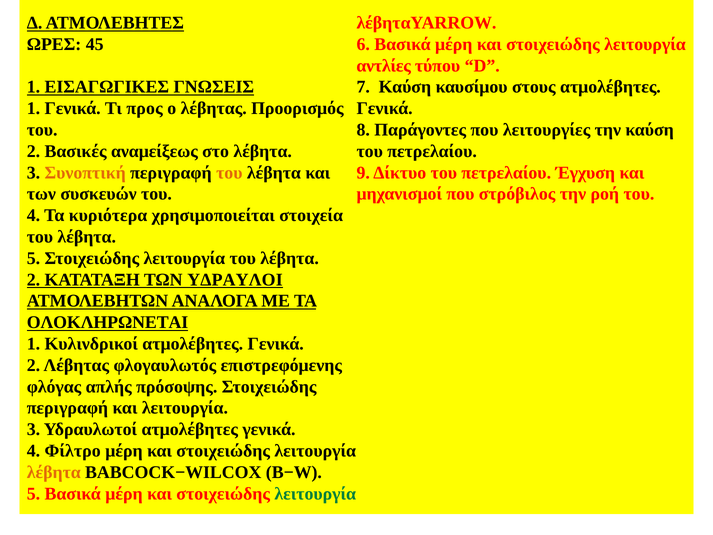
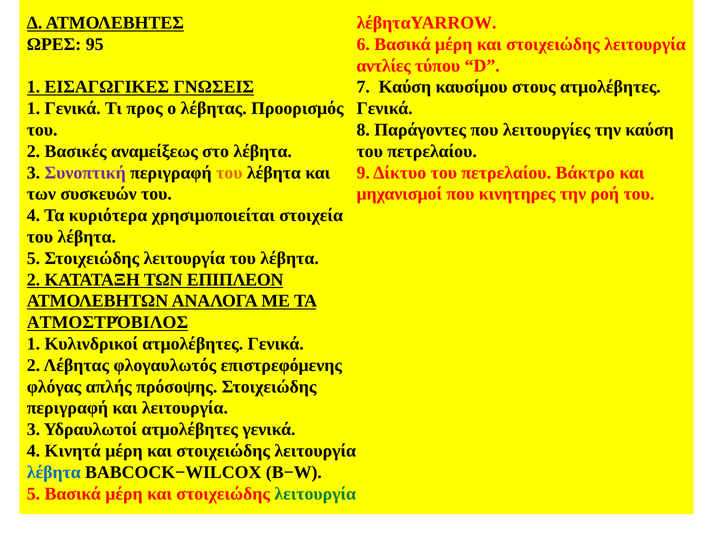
45: 45 -> 95
Συνοπτική colour: orange -> purple
Έγχυση: Έγχυση -> Βάκτρο
στρόβιλος: στρόβιλος -> κινητηρες
ΥΔΡΑΥΛΟΙ: ΥΔΡΑΥΛΟΙ -> ΕΠΙΠΛΕΟΝ
ΟΛΟΚΛΗΡΩΝΕΤΑΙ: ΟΛΟΚΛΗΡΩΝΕΤΑΙ -> ΑΤΜΟΣΤΡΌΒΙΛΟΣ
Φίλτρο: Φίλτρο -> Κινητά
λέβητα at (54, 472) colour: orange -> blue
